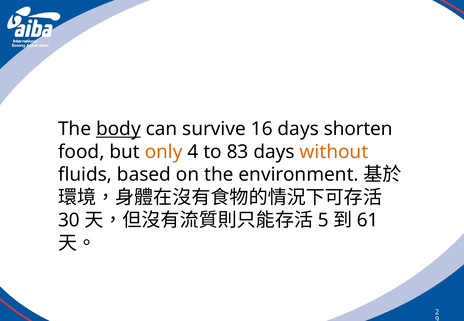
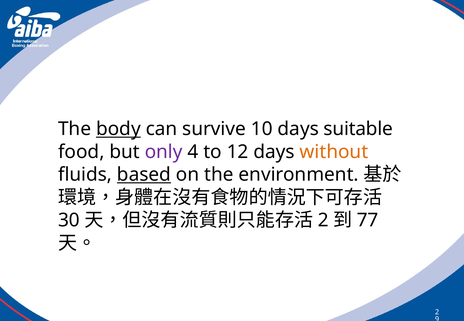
16: 16 -> 10
shorten: shorten -> suitable
only colour: orange -> purple
83: 83 -> 12
based underline: none -> present
5 at (323, 220): 5 -> 2
61: 61 -> 77
